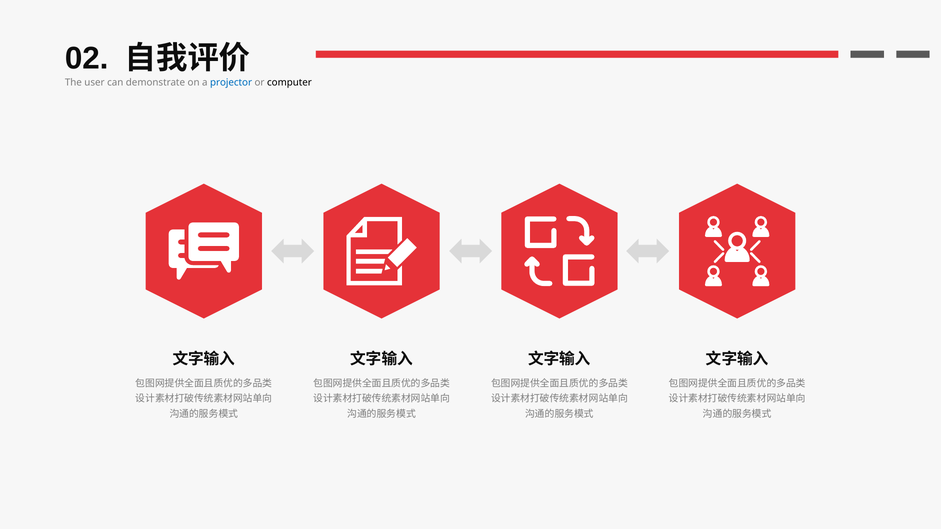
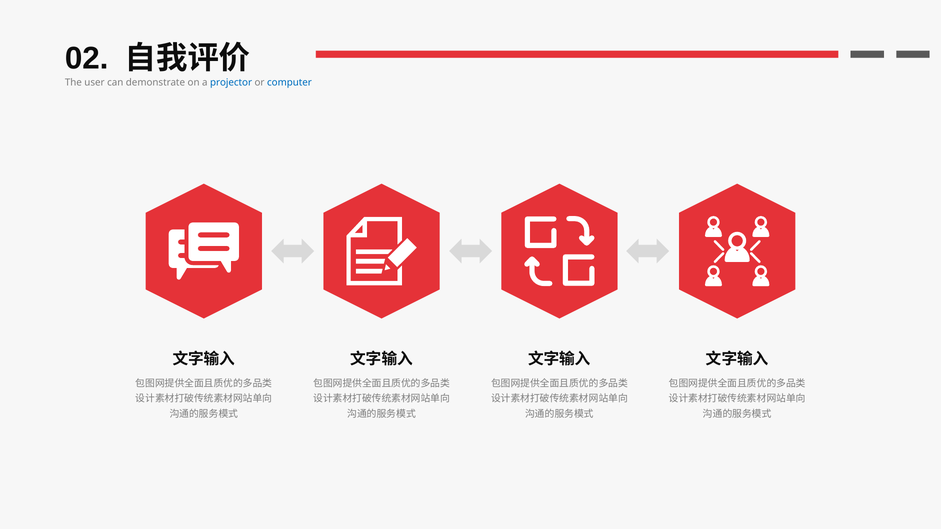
computer colour: black -> blue
